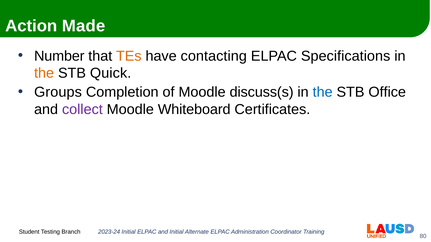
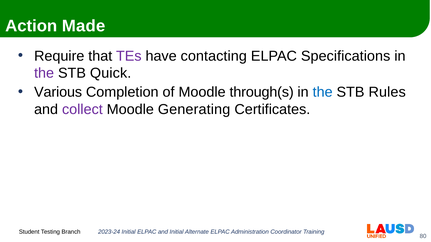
Number: Number -> Require
TEs colour: orange -> purple
the at (44, 73) colour: orange -> purple
Groups: Groups -> Various
discuss(s: discuss(s -> through(s
Office: Office -> Rules
Whiteboard: Whiteboard -> Generating
